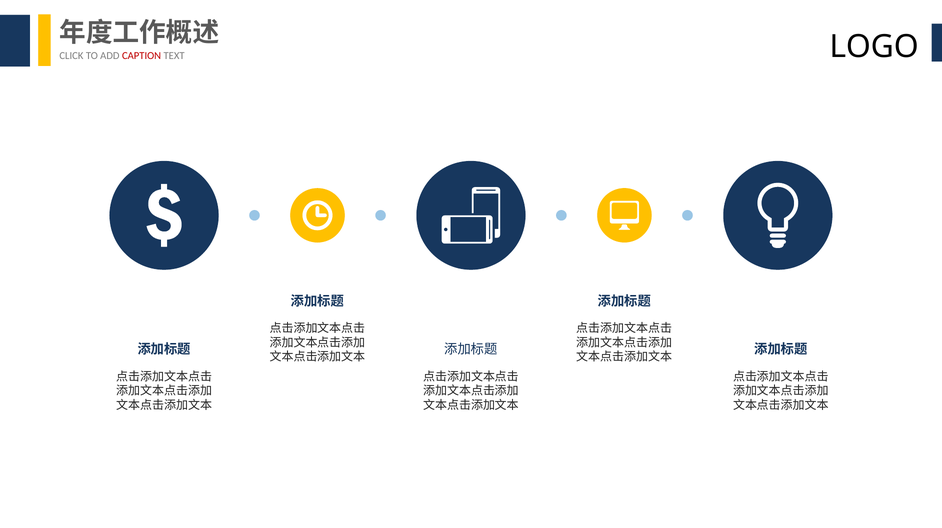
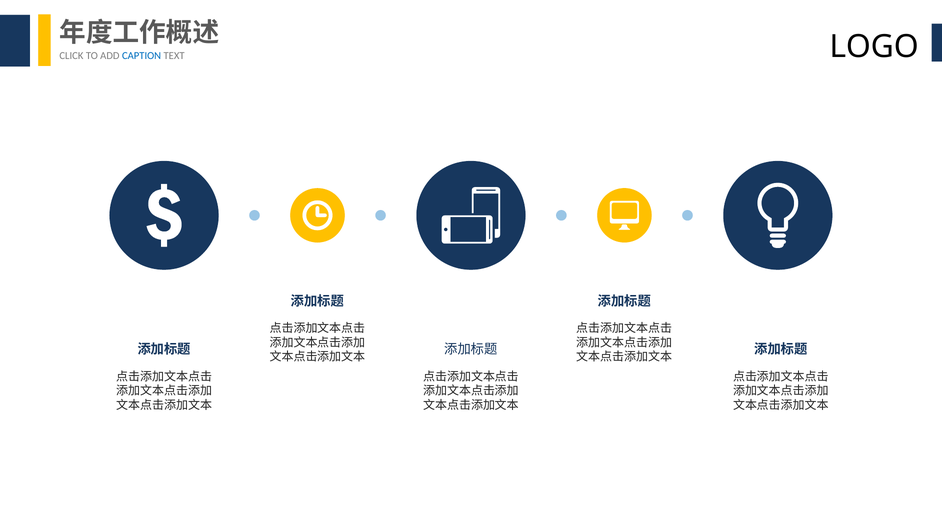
CAPTION colour: red -> blue
